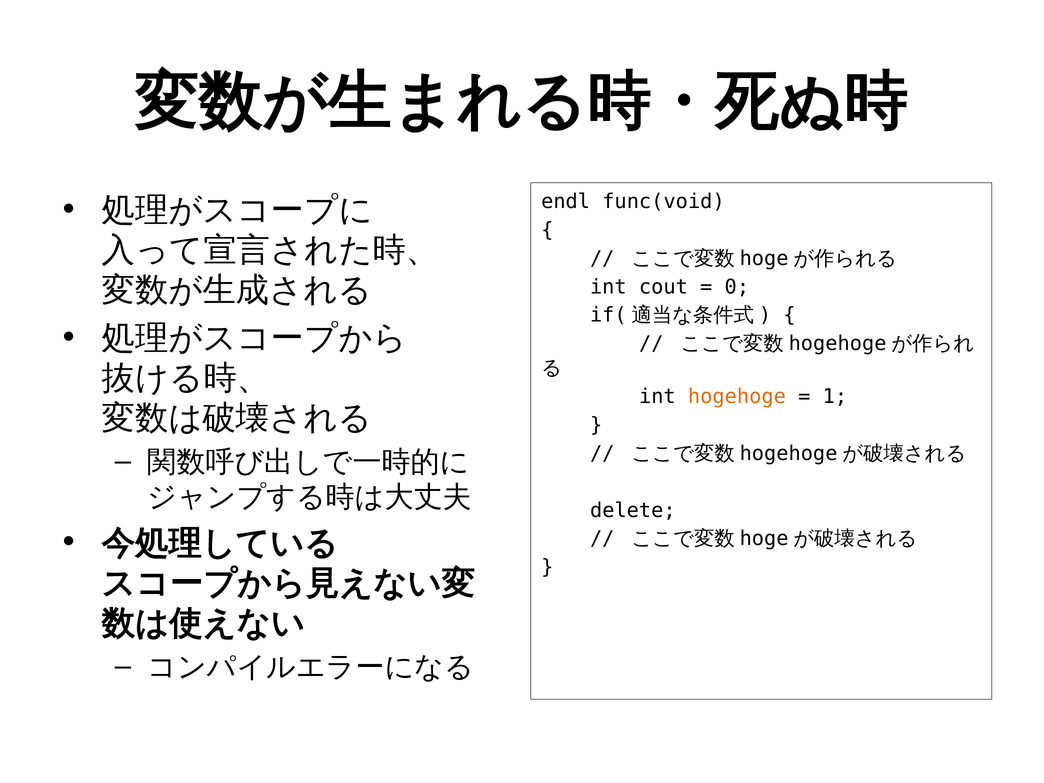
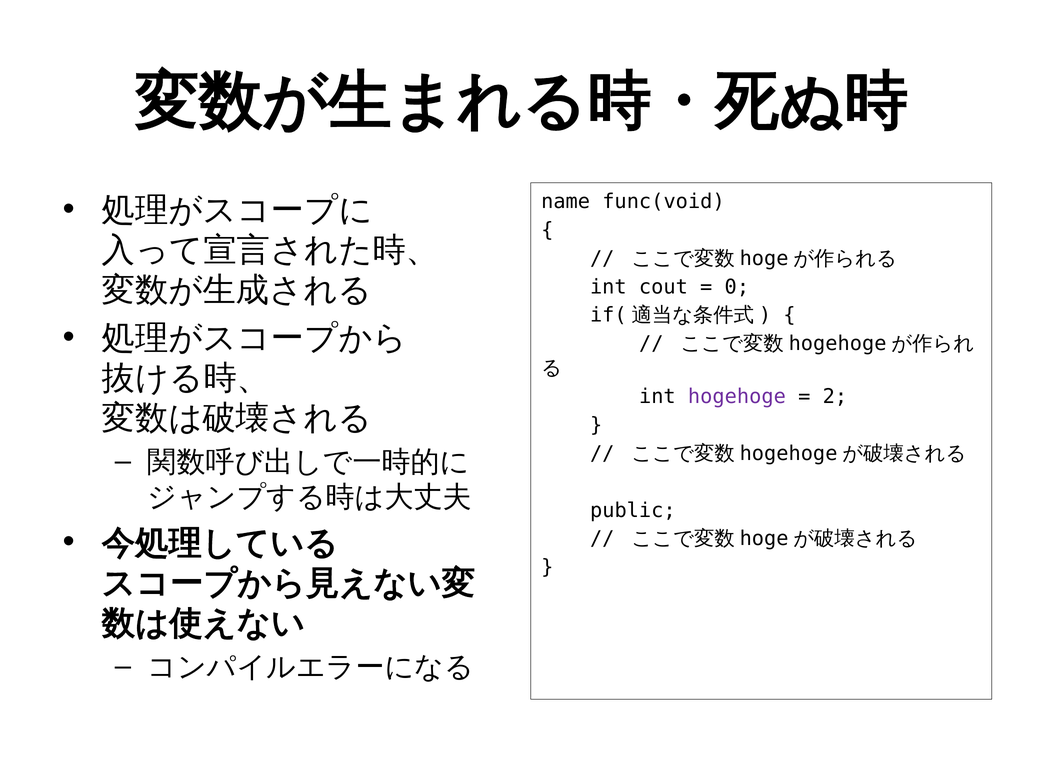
endl: endl -> name
hogehoge colour: orange -> purple
1: 1 -> 2
delete: delete -> public
